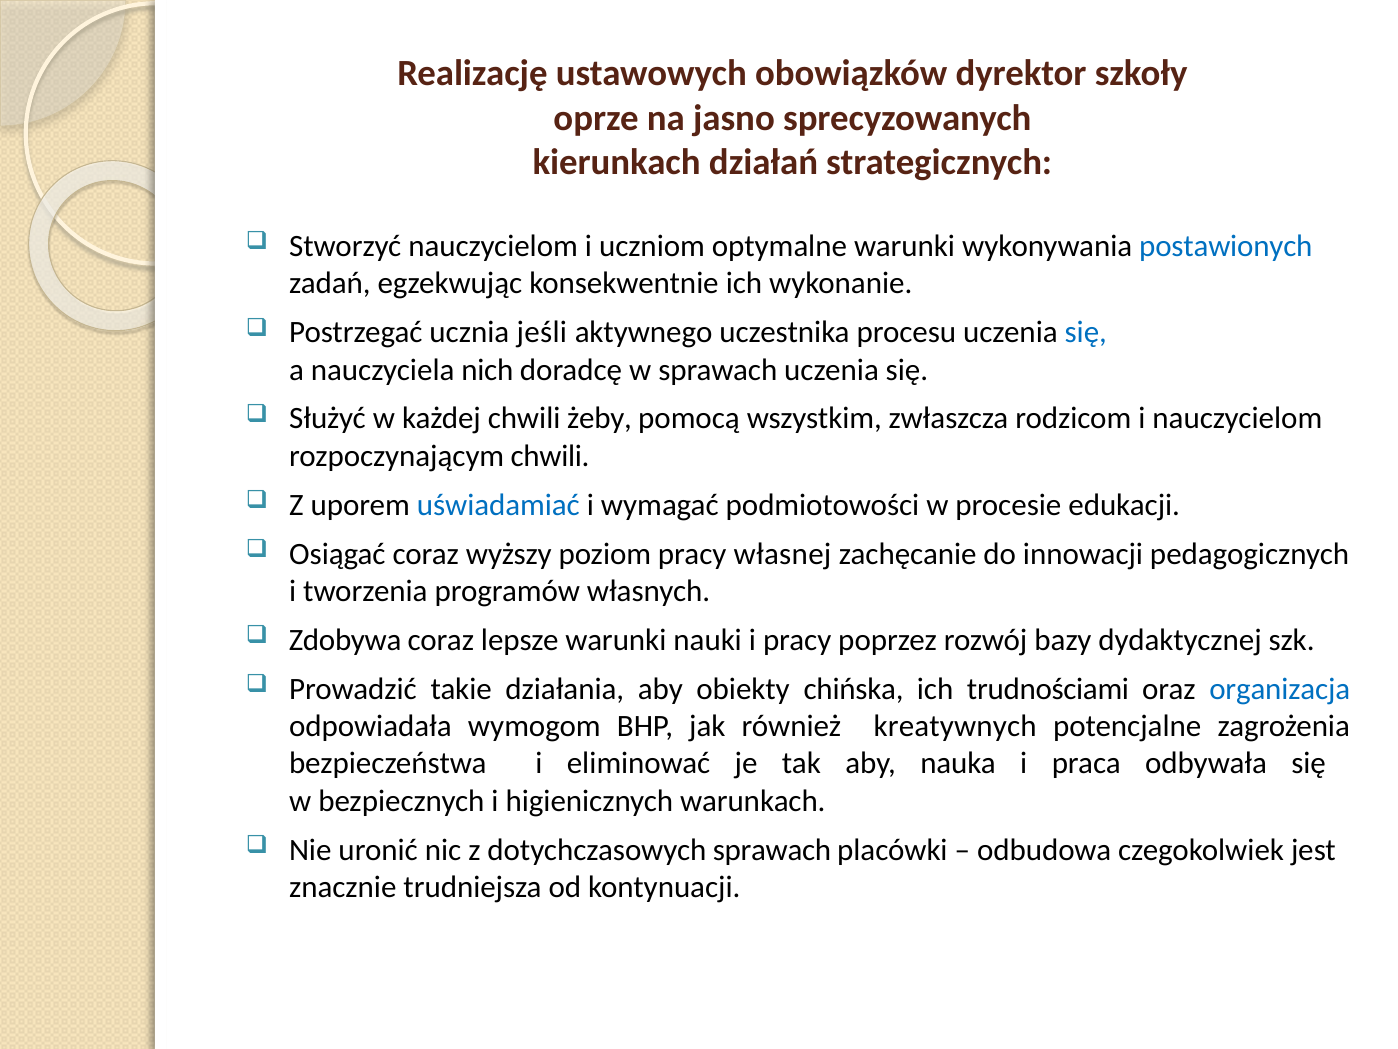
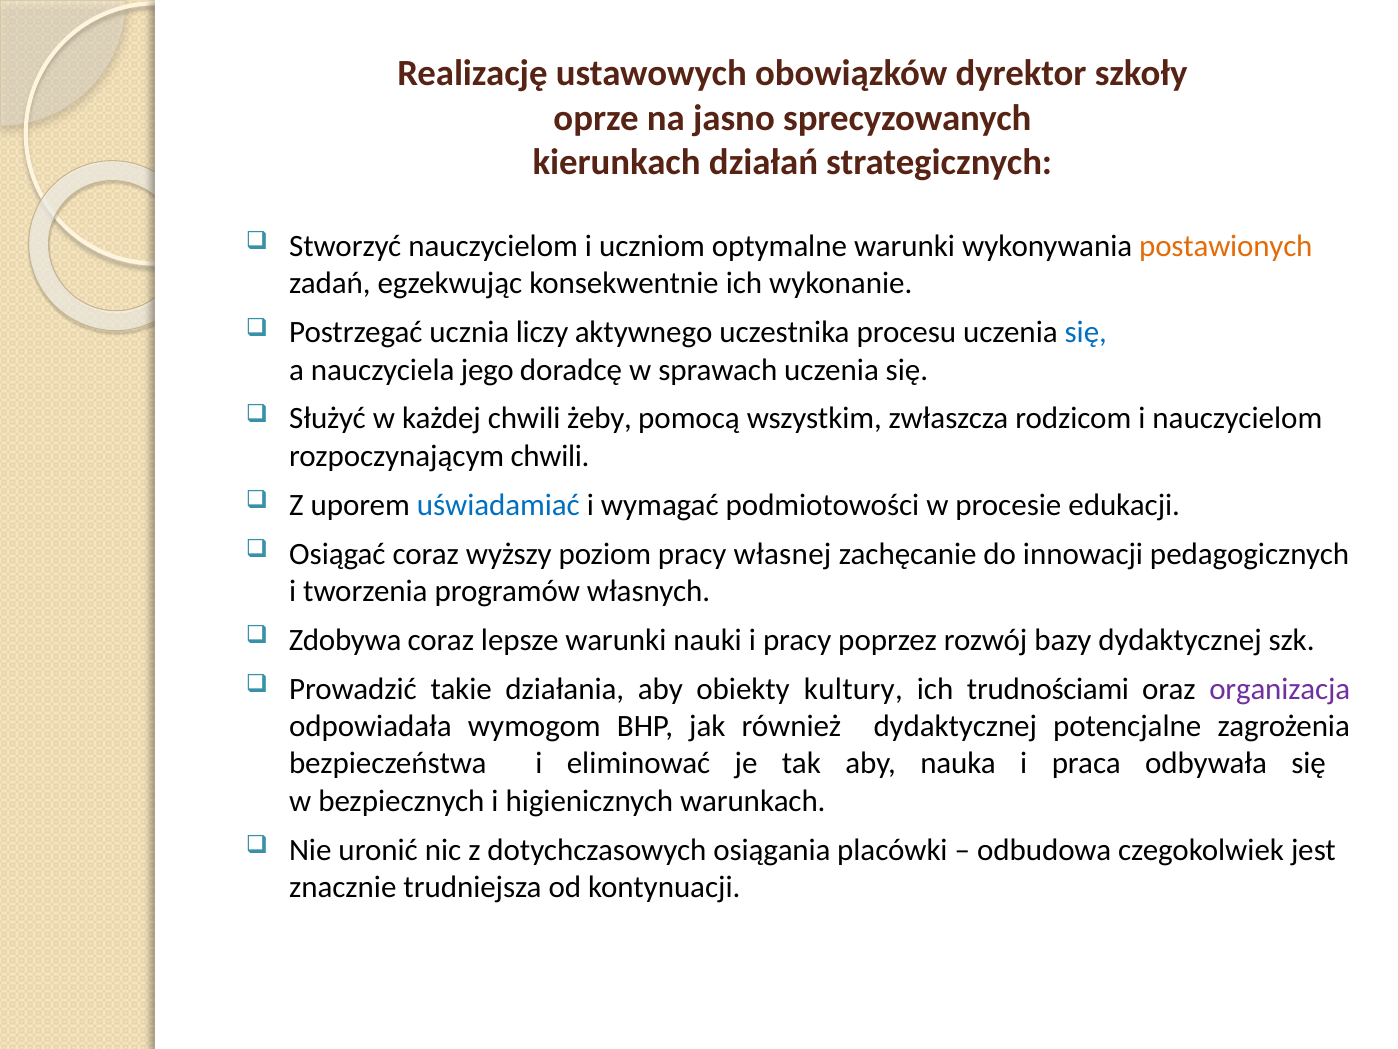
postawionych colour: blue -> orange
jeśli: jeśli -> liczy
nich: nich -> jego
chińska: chińska -> kultury
organizacja colour: blue -> purple
również kreatywnych: kreatywnych -> dydaktycznej
dotychczasowych sprawach: sprawach -> osiągania
